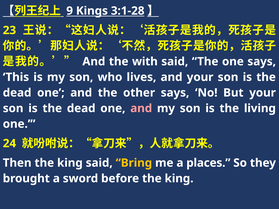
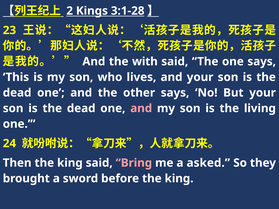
9: 9 -> 2
Bring colour: yellow -> pink
places: places -> asked
